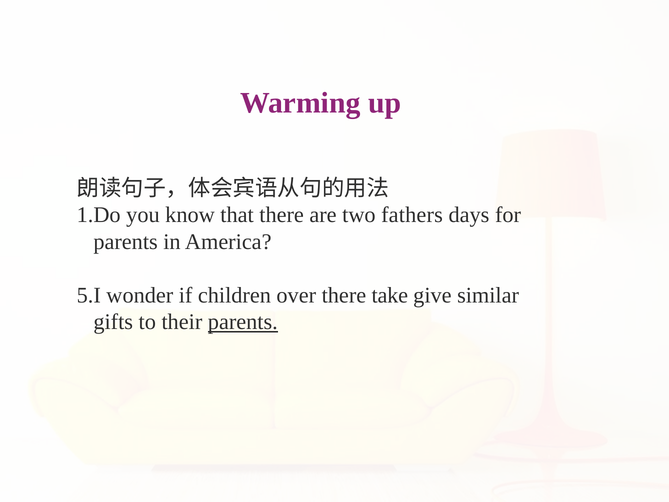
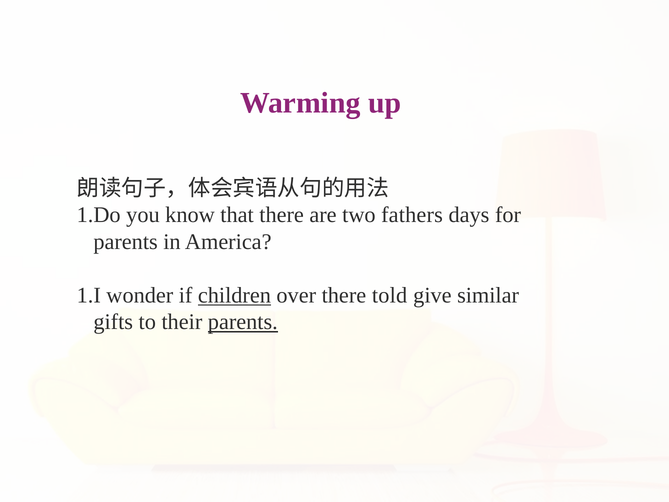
5.I: 5.I -> 1.I
children underline: none -> present
take: take -> told
